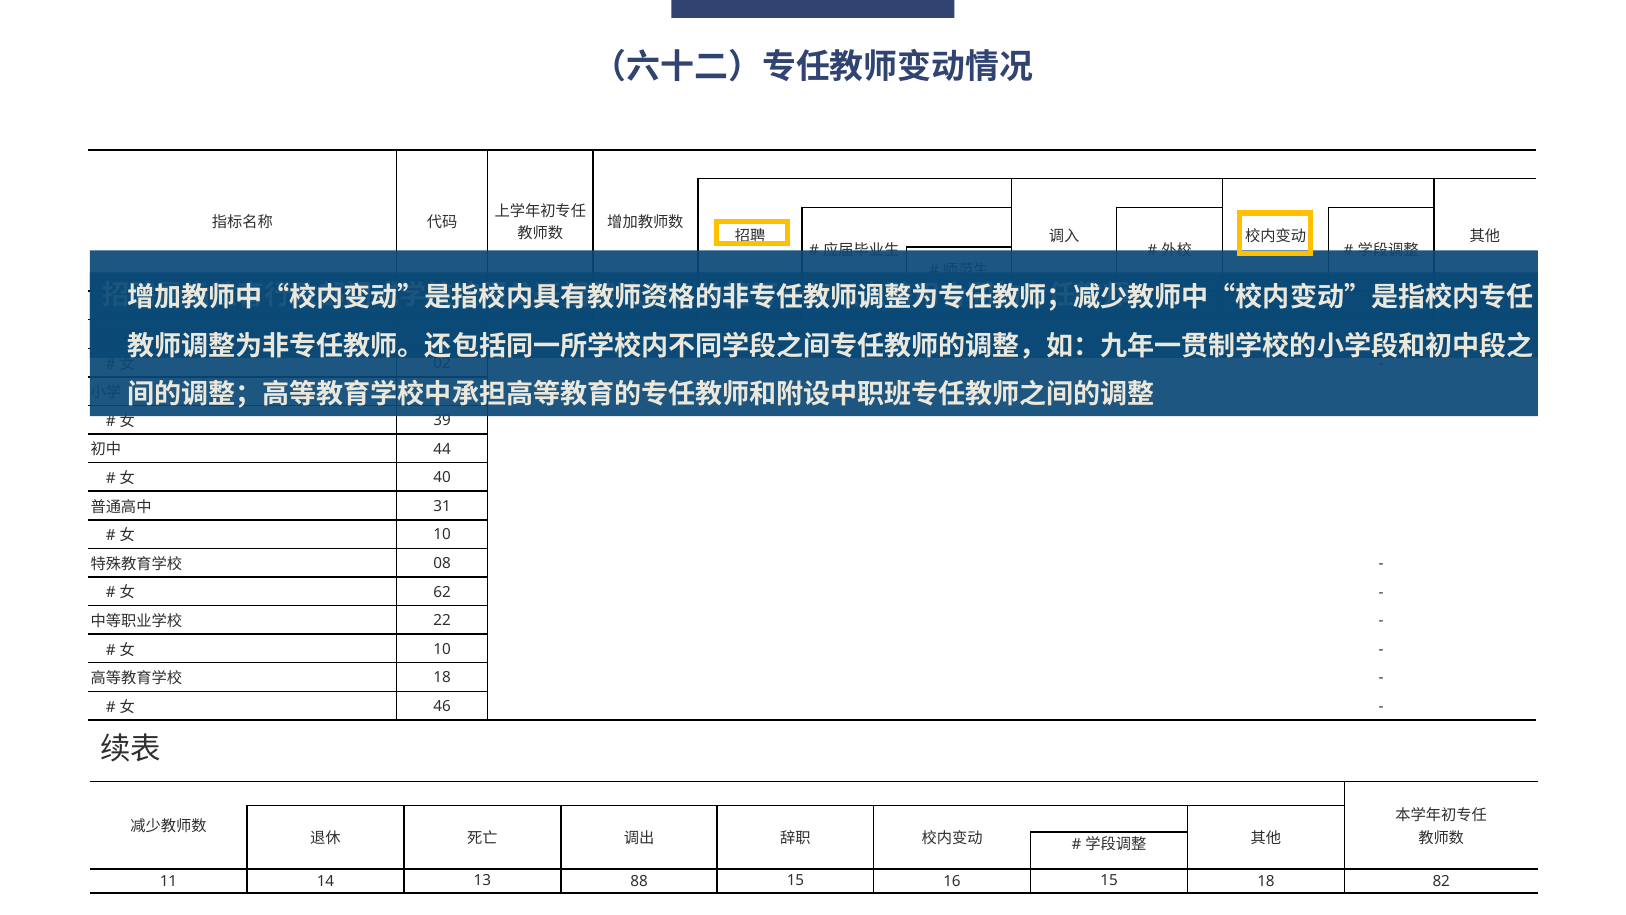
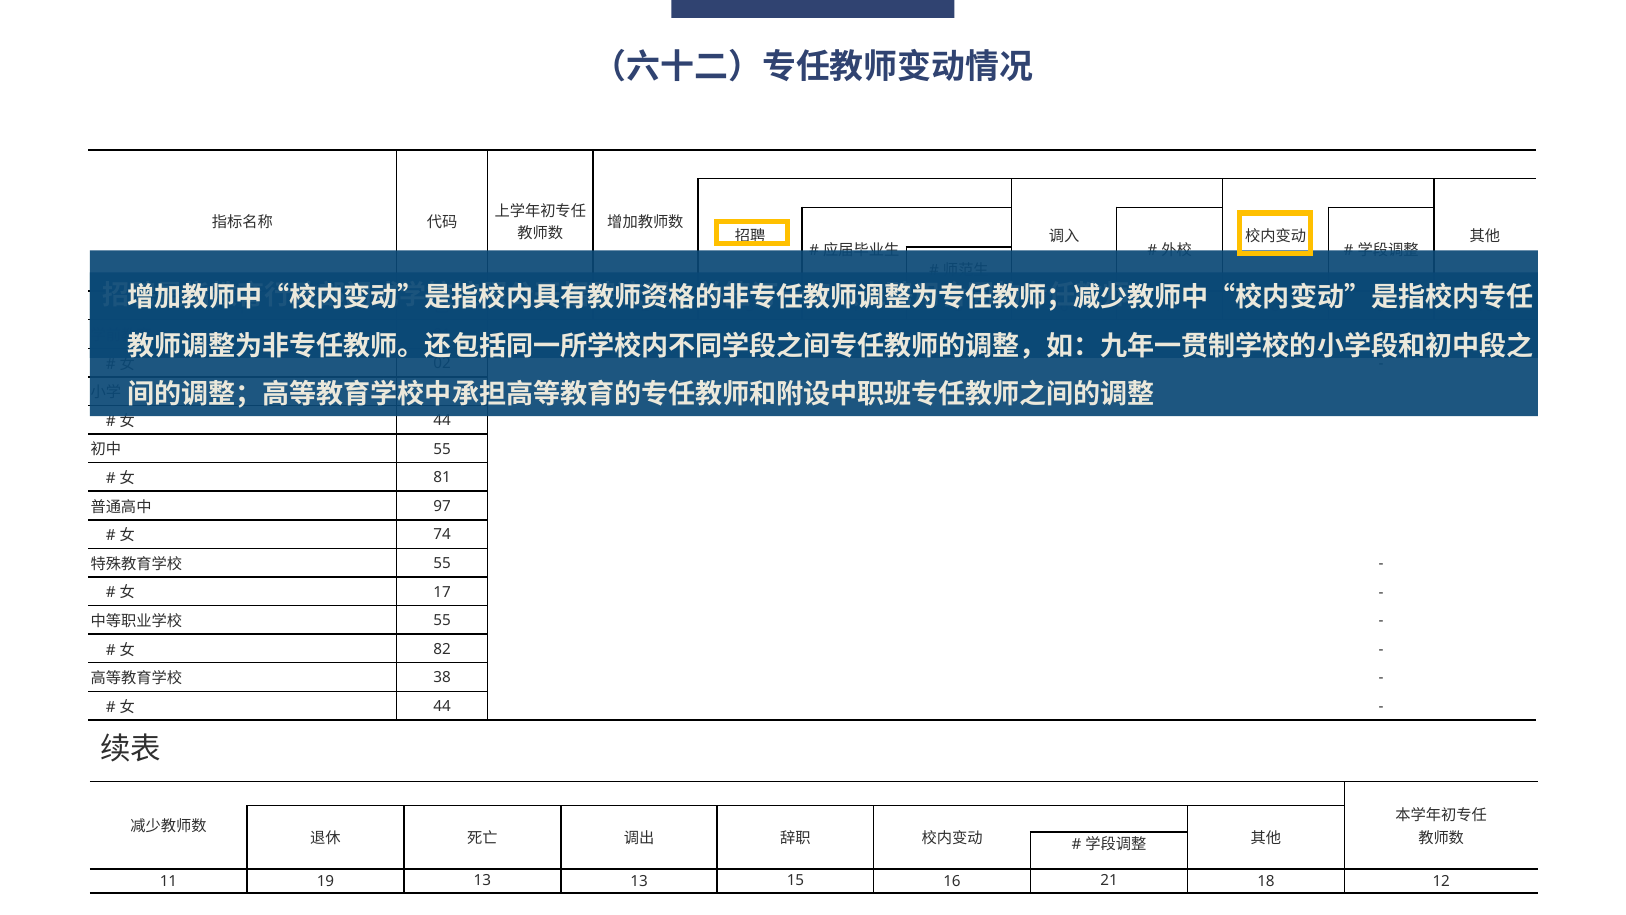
39 at (442, 420): 39 -> 44
44 at (442, 449): 44 -> 55
40: 40 -> 81
31: 31 -> 97
10 at (442, 535): 10 -> 74
08 at (442, 563): 08 -> 55
62: 62 -> 17
22 at (442, 620): 22 -> 55
10 at (442, 649): 10 -> 82
18 at (442, 678): 18 -> 38
46 at (442, 706): 46 -> 44
14: 14 -> 19
13 88: 88 -> 13
16 15: 15 -> 21
82: 82 -> 12
